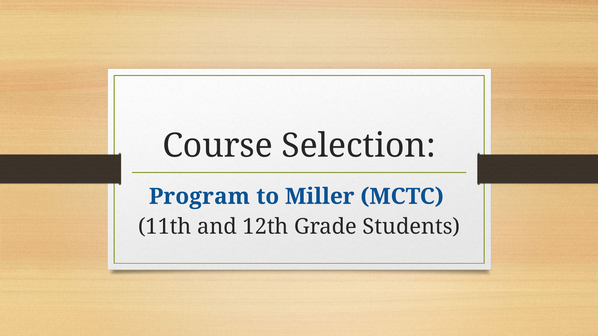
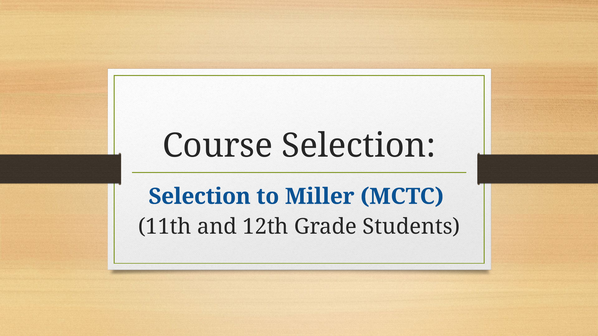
Program at (199, 197): Program -> Selection
